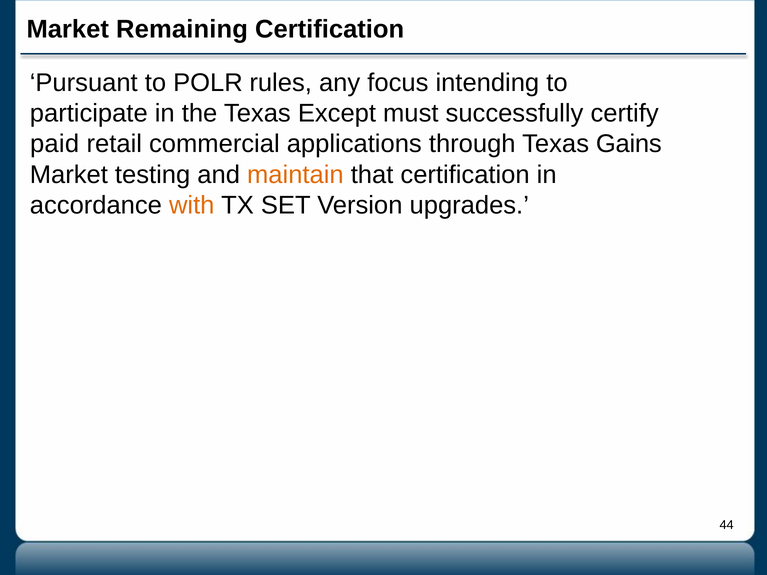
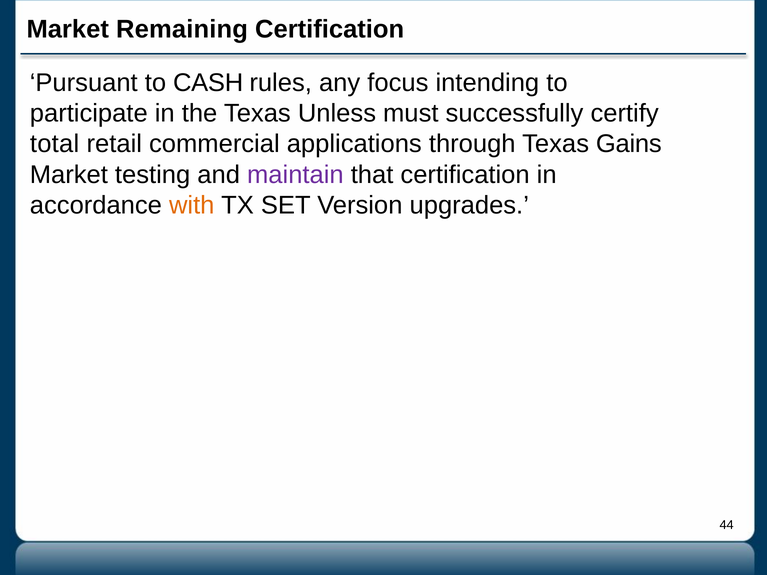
POLR: POLR -> CASH
Except: Except -> Unless
paid: paid -> total
maintain colour: orange -> purple
